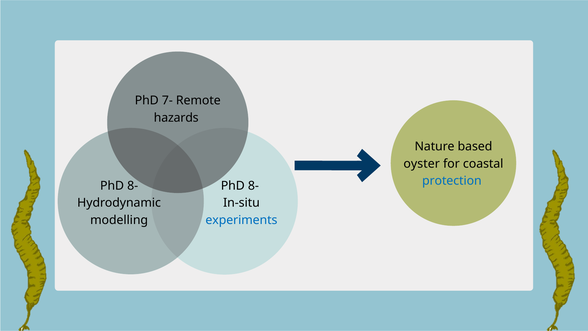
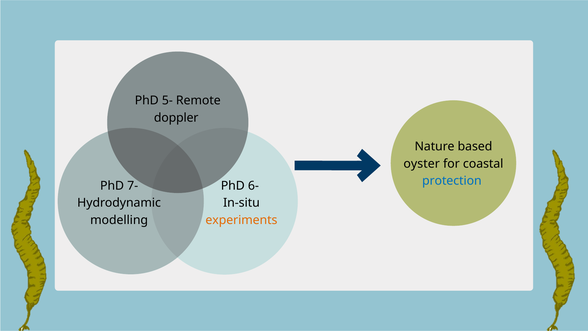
7-: 7- -> 5-
hazards: hazards -> doppler
8- at (133, 185): 8- -> 7-
8- at (253, 185): 8- -> 6-
experiments colour: blue -> orange
